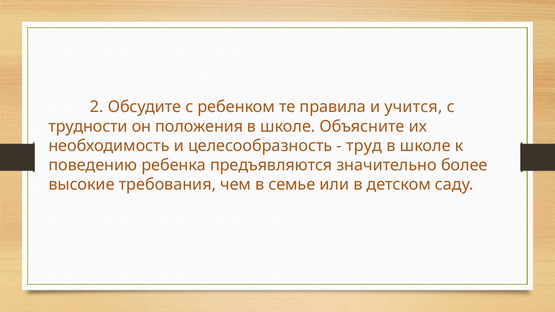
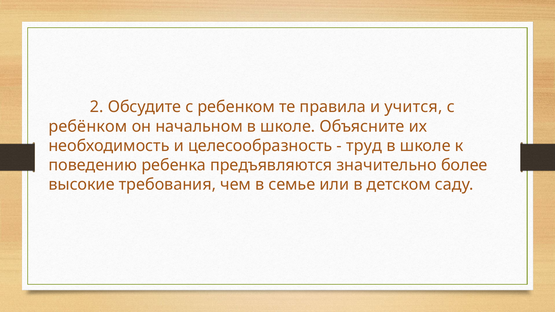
трудности: трудности -> ребёнком
положения: положения -> начальном
